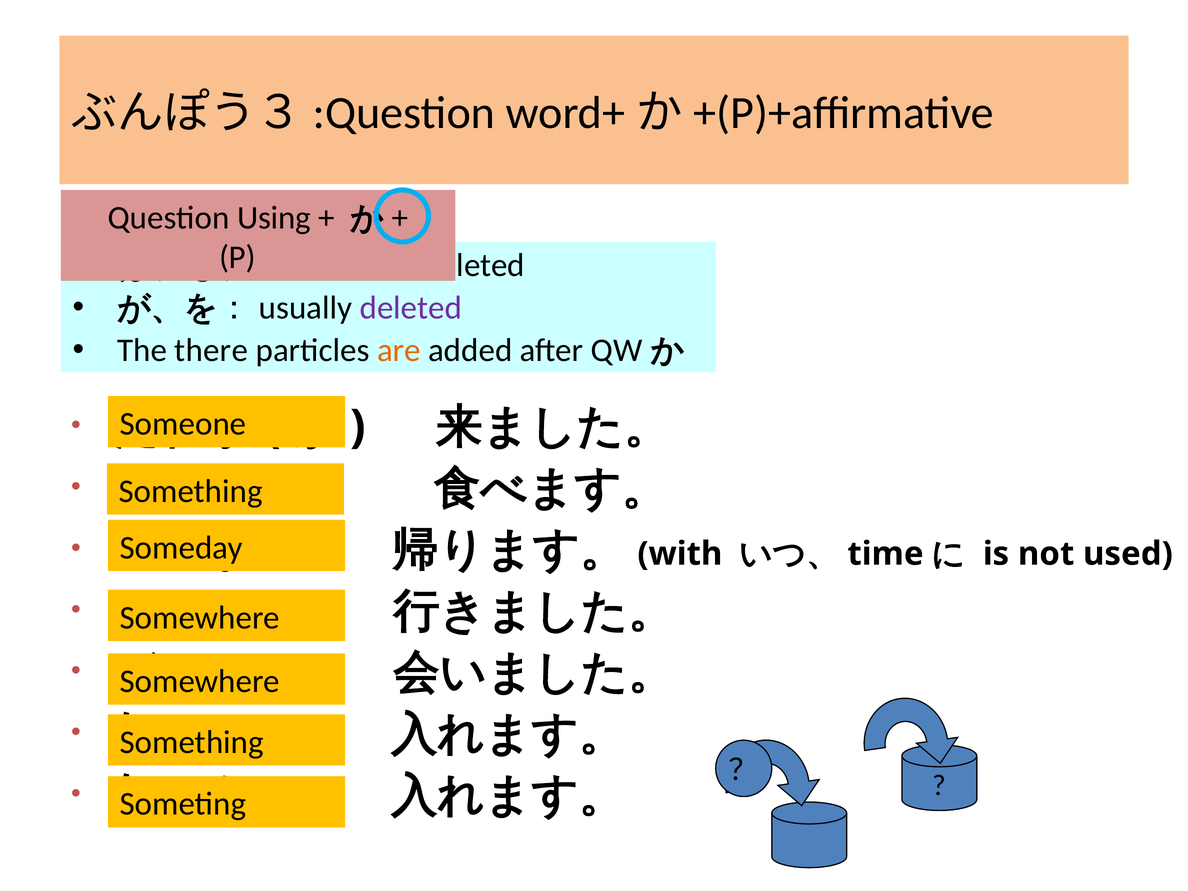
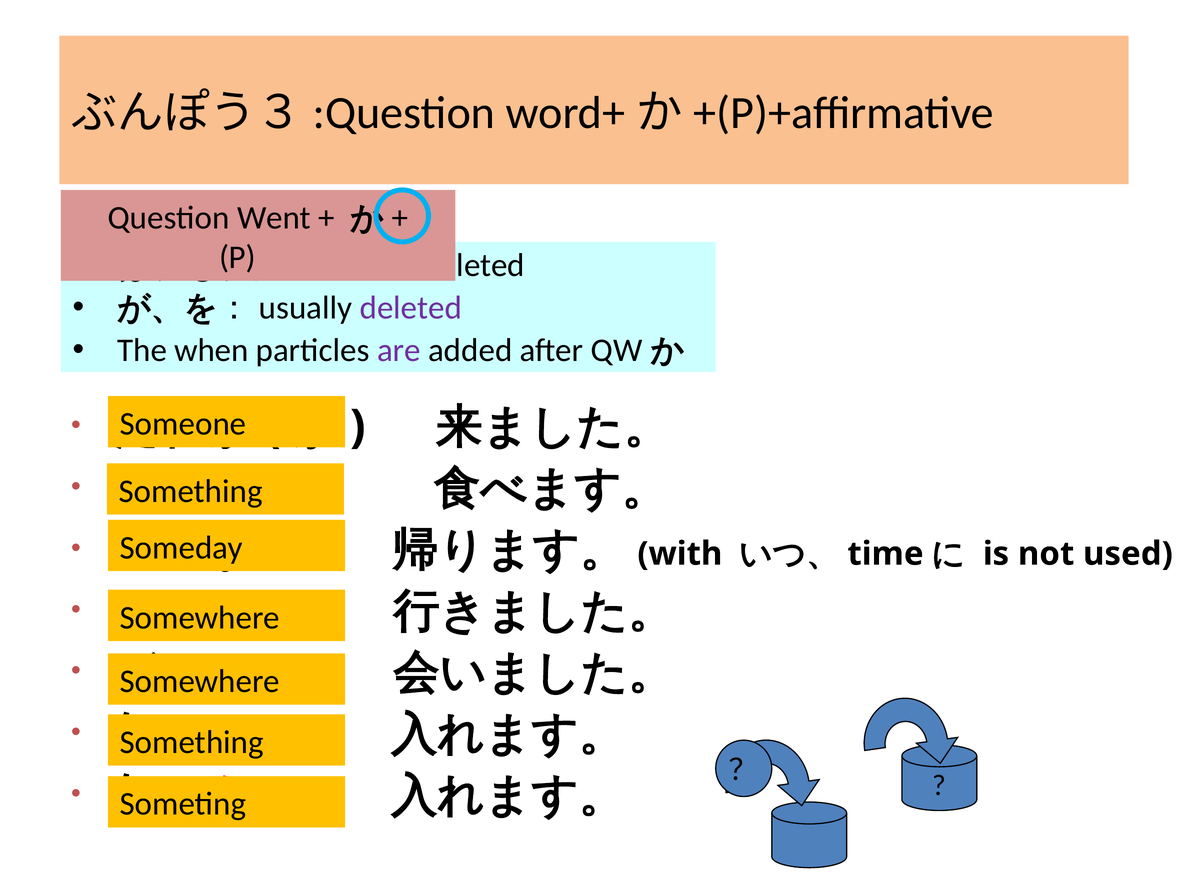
Using: Using -> Went
there: there -> when
are colour: orange -> purple
